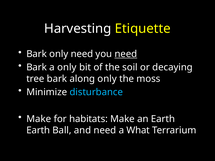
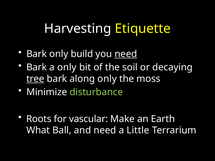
only need: need -> build
tree underline: none -> present
disturbance colour: light blue -> light green
Make at (39, 119): Make -> Roots
habitats: habitats -> vascular
Earth at (38, 131): Earth -> What
What: What -> Little
